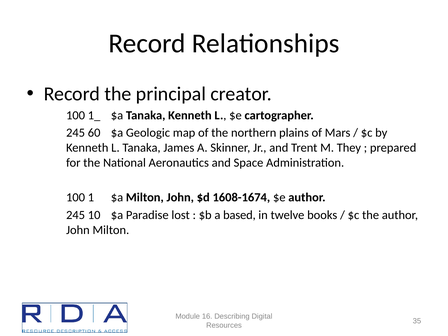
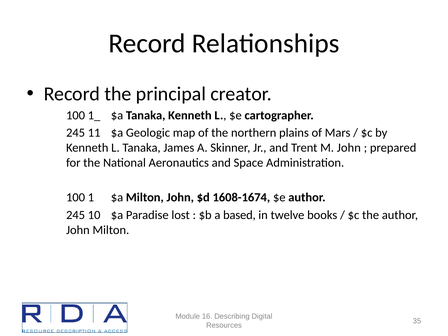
60: 60 -> 11
M They: They -> John
